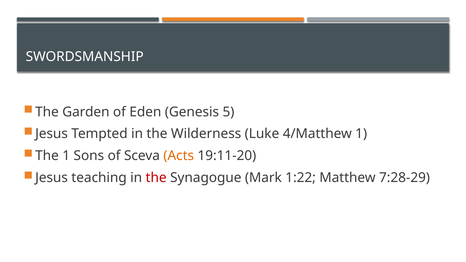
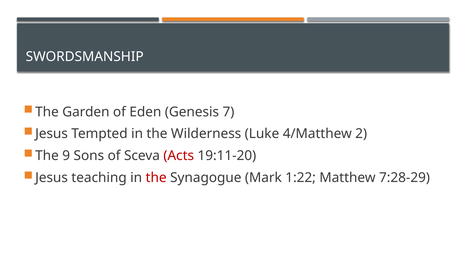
5: 5 -> 7
4/Matthew 1: 1 -> 2
The 1: 1 -> 9
Acts colour: orange -> red
